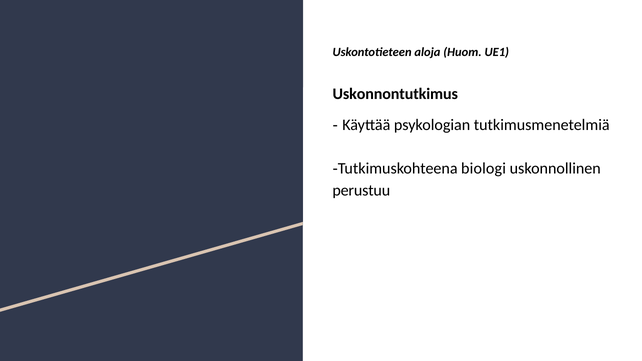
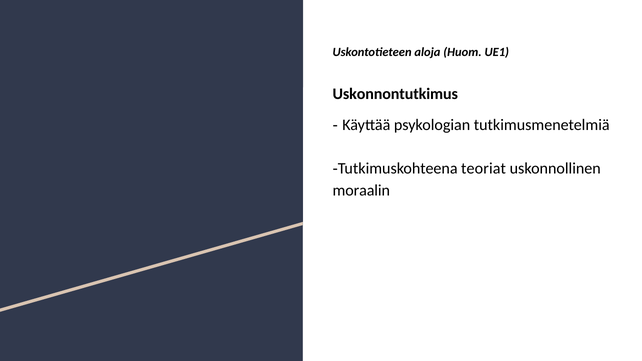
biologi: biologi -> teoriat
perustuu: perustuu -> moraalin
